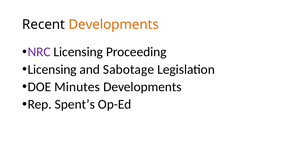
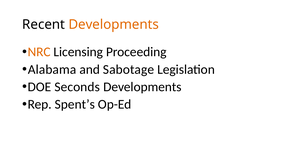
NRC colour: purple -> orange
Licensing at (52, 69): Licensing -> Alabama
Minutes: Minutes -> Seconds
